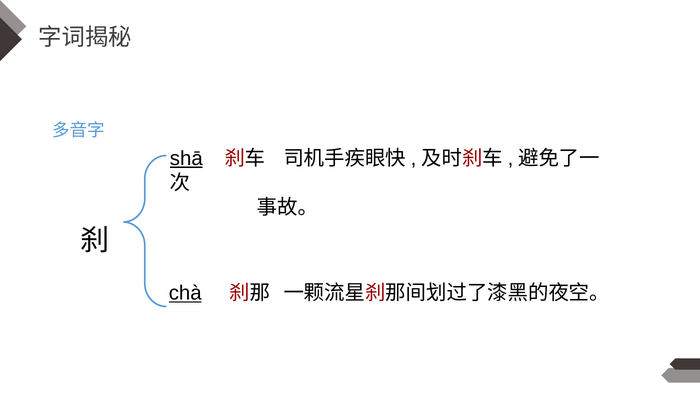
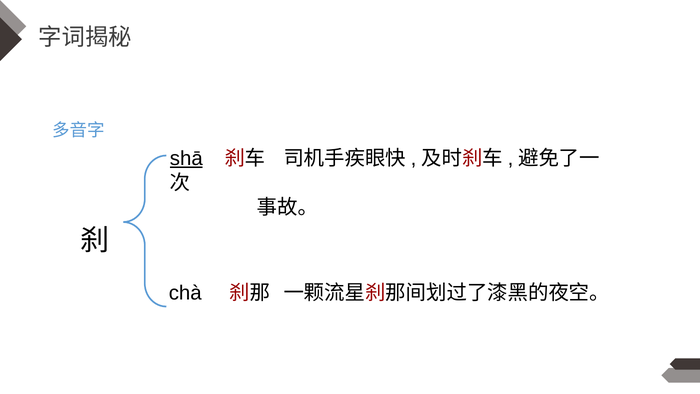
chà underline: present -> none
